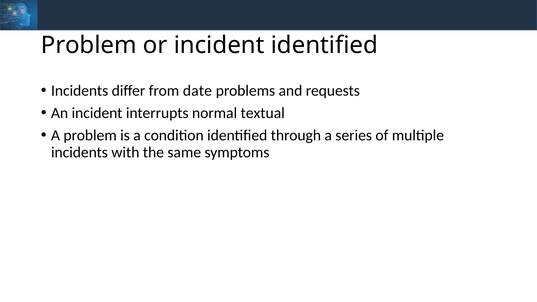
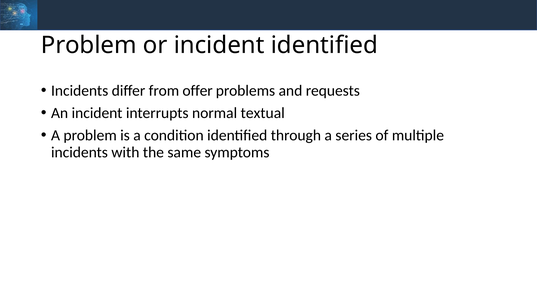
date: date -> offer
